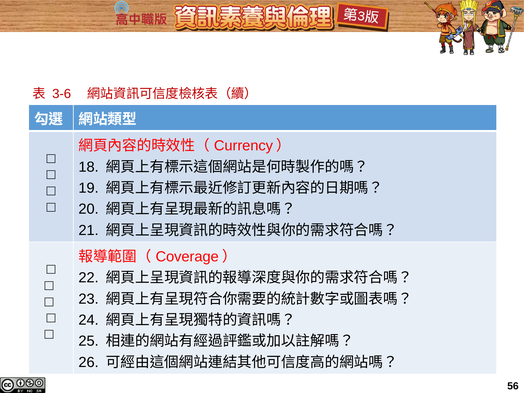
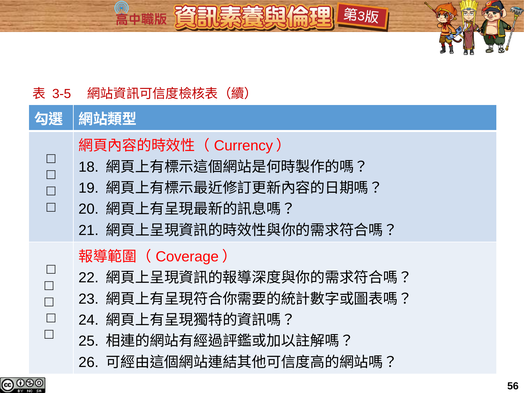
3-6: 3-6 -> 3-5
